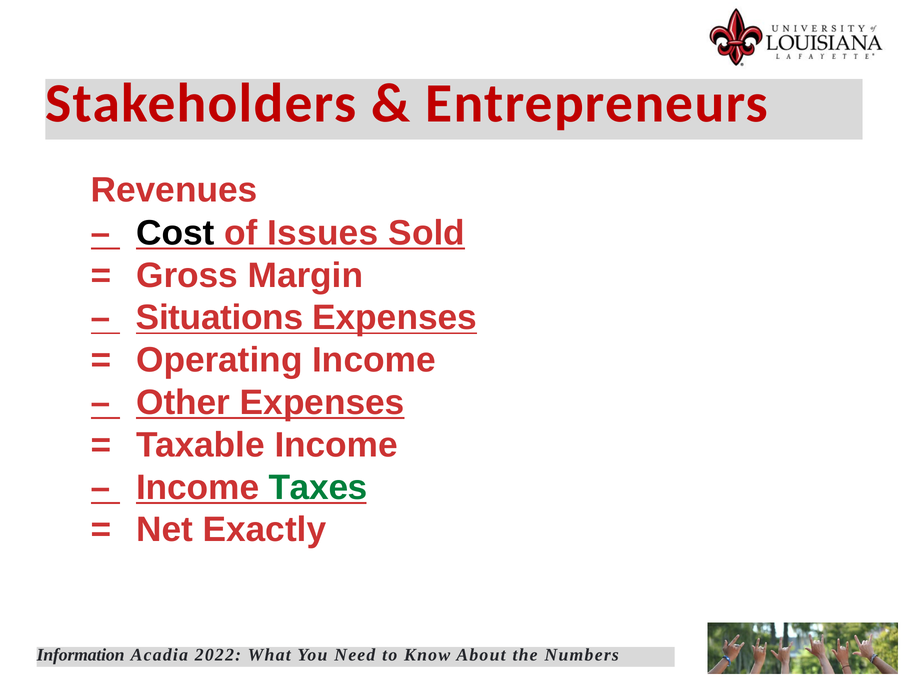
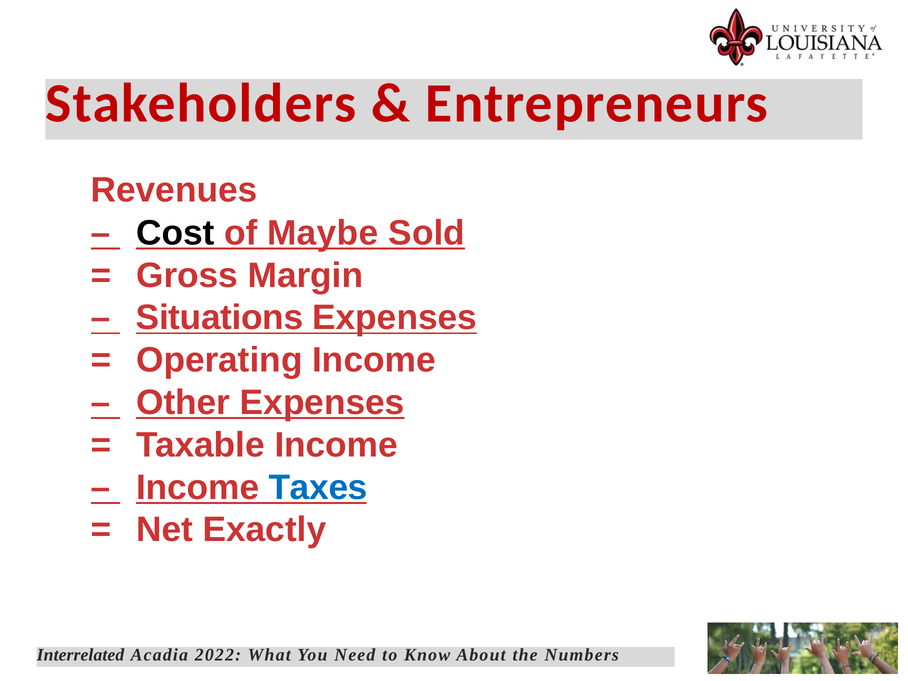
Issues: Issues -> Maybe
Taxes colour: green -> blue
Information: Information -> Interrelated
